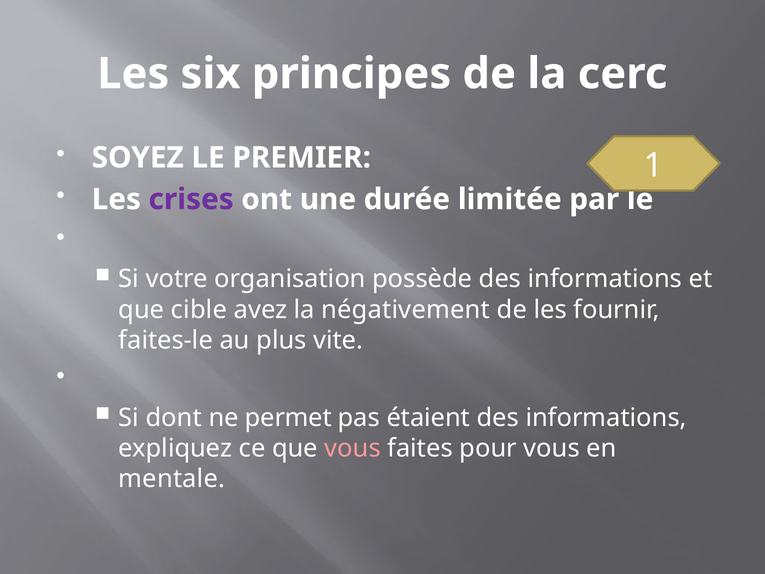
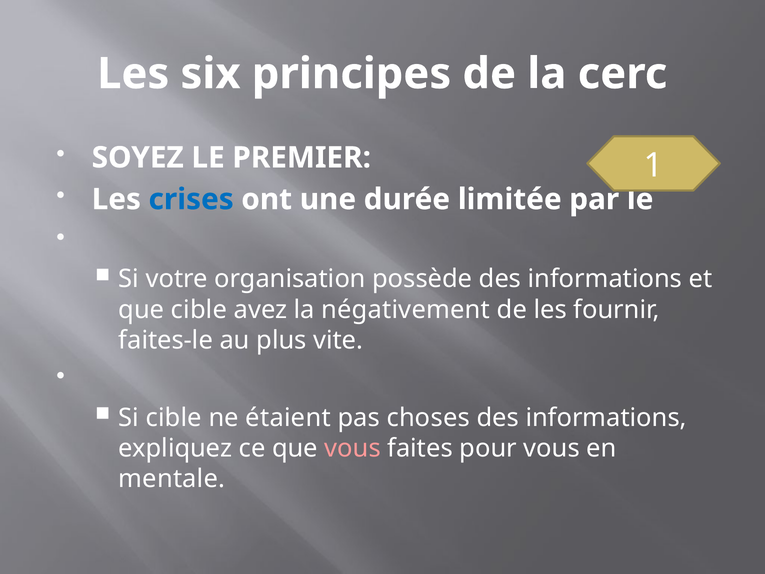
crises colour: purple -> blue
Si dont: dont -> cible
permet: permet -> étaient
étaient: étaient -> choses
